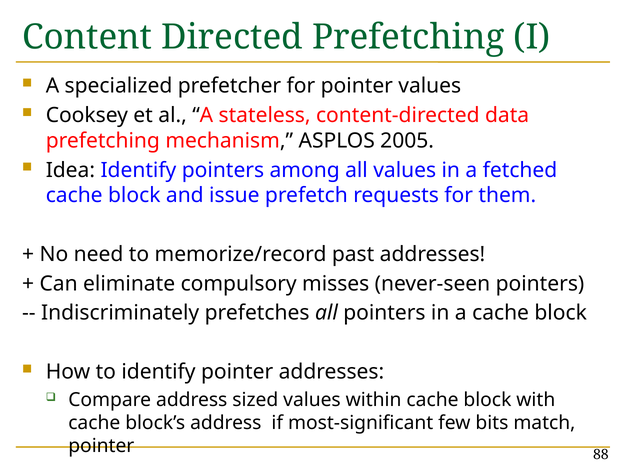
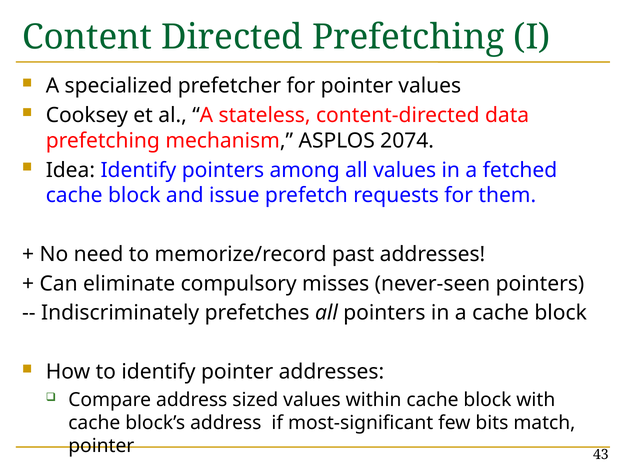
2005: 2005 -> 2074
88: 88 -> 43
